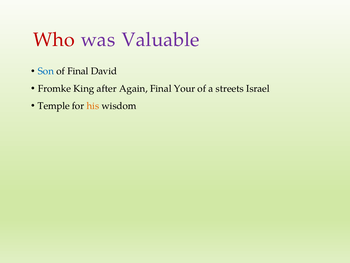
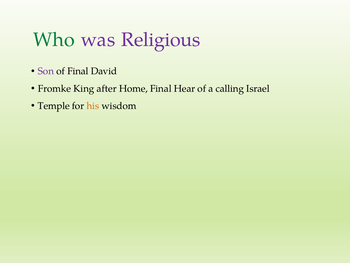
Who colour: red -> green
Valuable: Valuable -> Religious
Son colour: blue -> purple
Again: Again -> Home
Your: Your -> Hear
streets: streets -> calling
